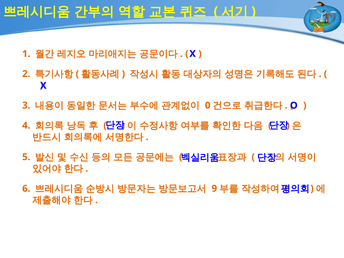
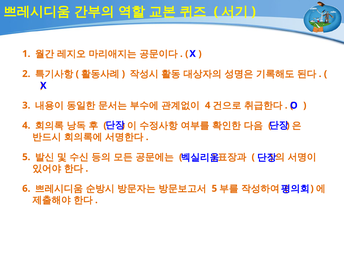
0 at (208, 105): 0 -> 4
9 at (214, 189): 9 -> 5
